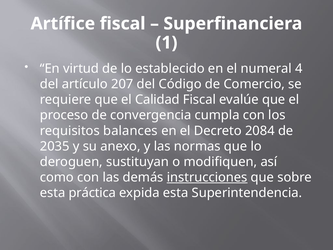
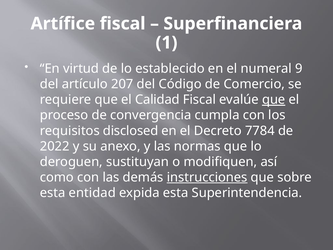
4: 4 -> 9
que at (274, 100) underline: none -> present
balances: balances -> disclosed
2084: 2084 -> 7784
2035: 2035 -> 2022
práctica: práctica -> entidad
